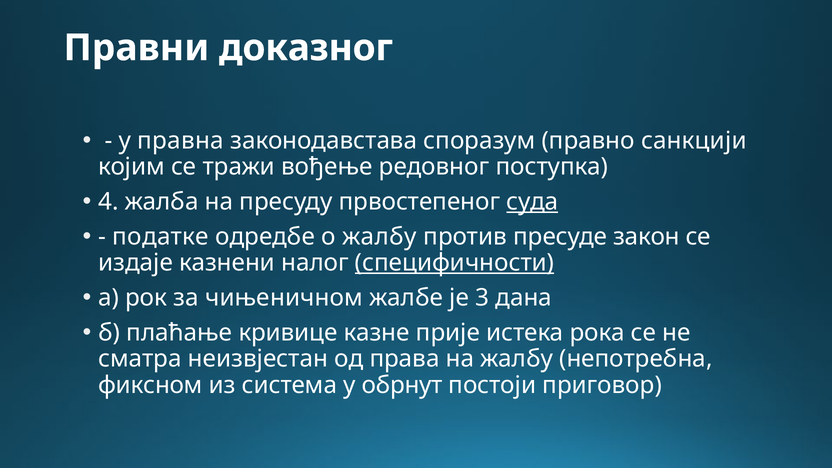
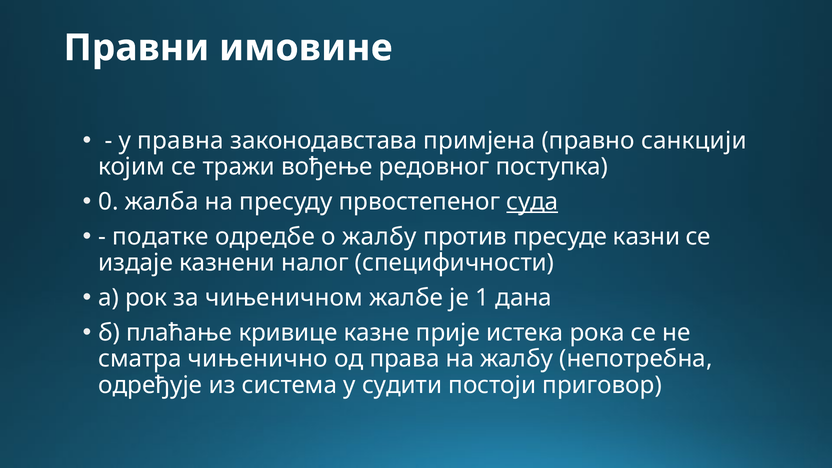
доказног: доказног -> имовине
споразум: споразум -> примјена
4: 4 -> 0
закон: закон -> казни
специфичности underline: present -> none
3: 3 -> 1
неизвјестан: неизвјестан -> чињенично
фиксном: фиксном -> одређује
обрнут: обрнут -> судити
